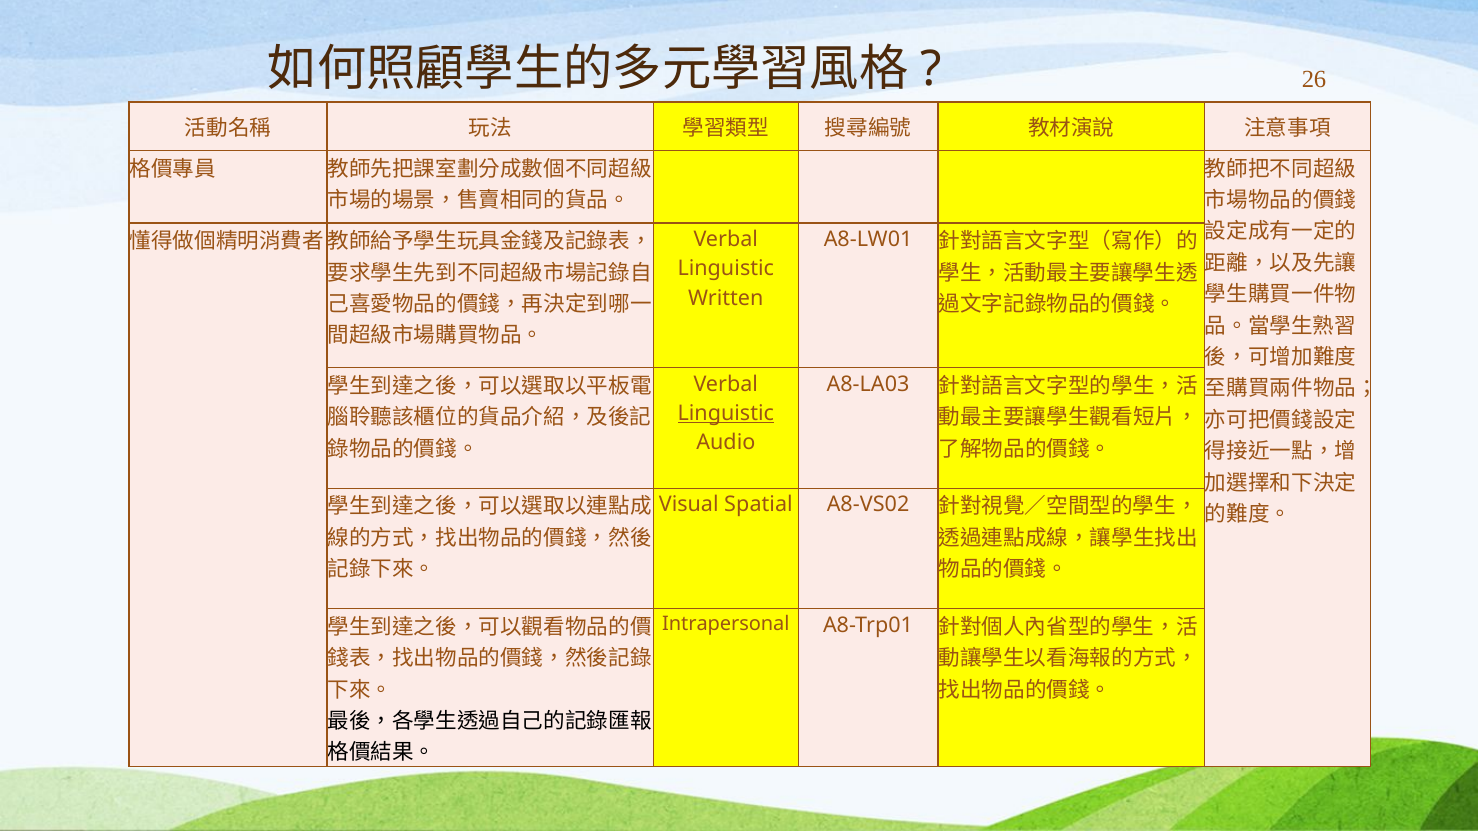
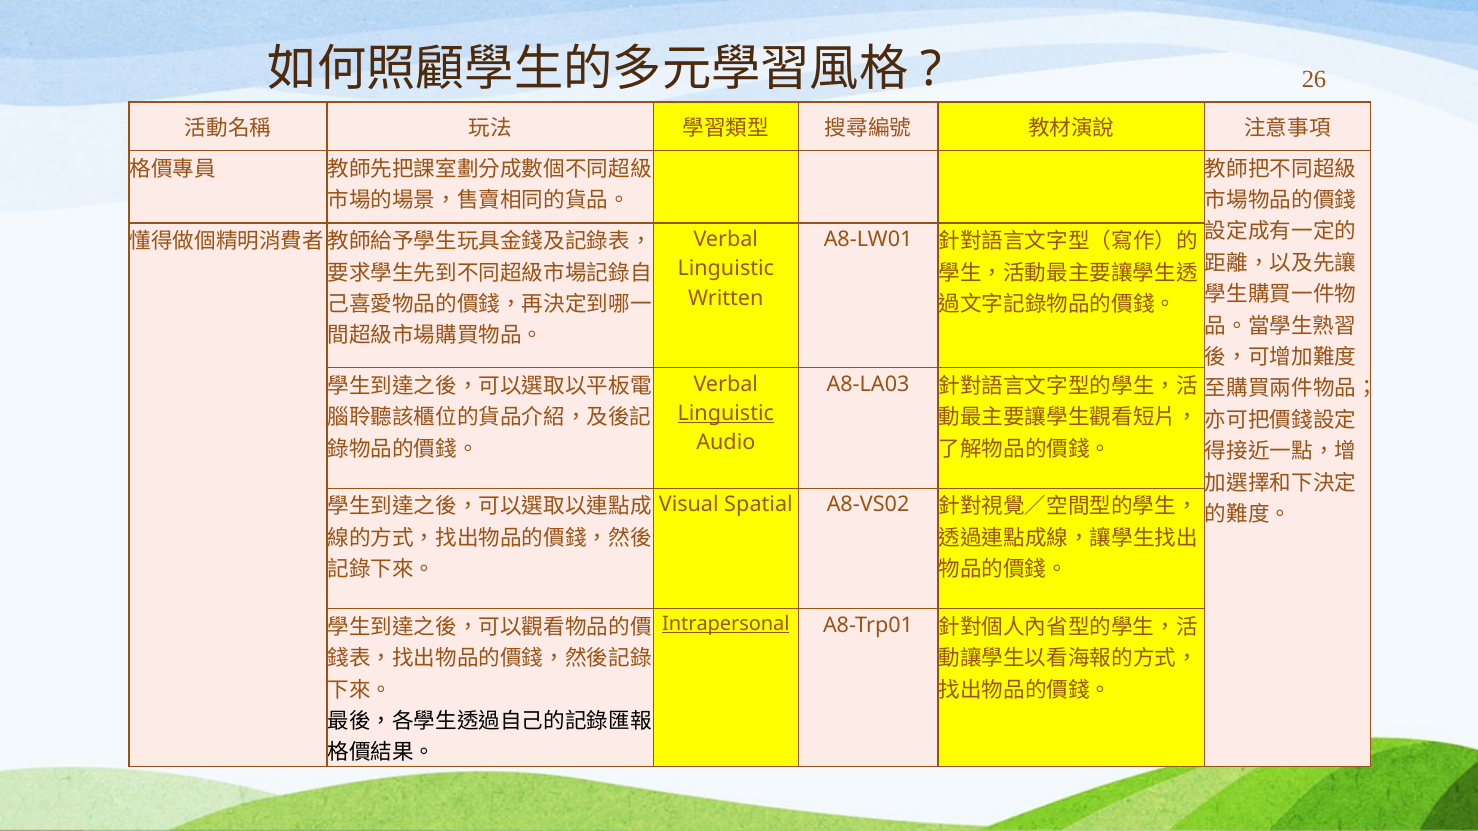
Intrapersonal underline: none -> present
